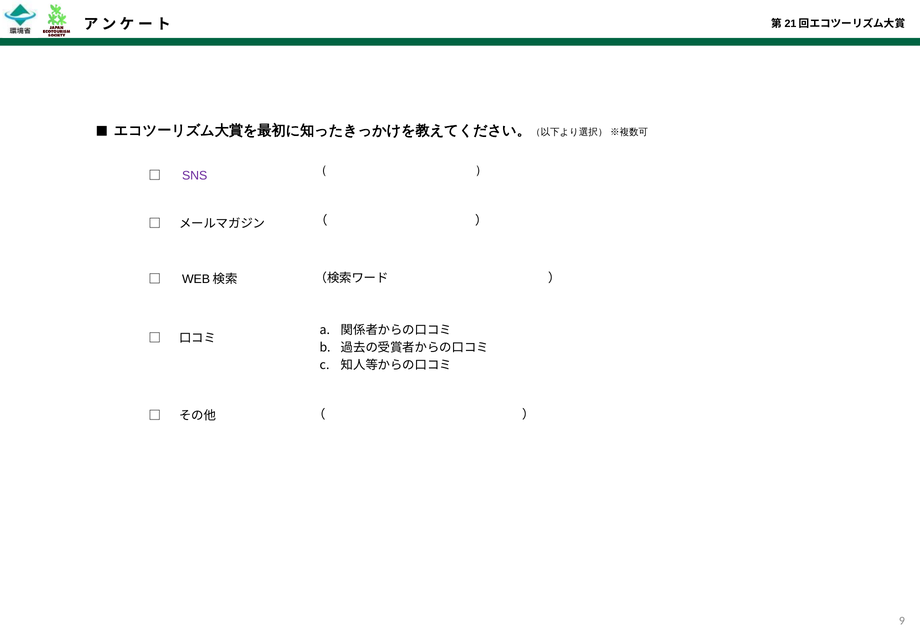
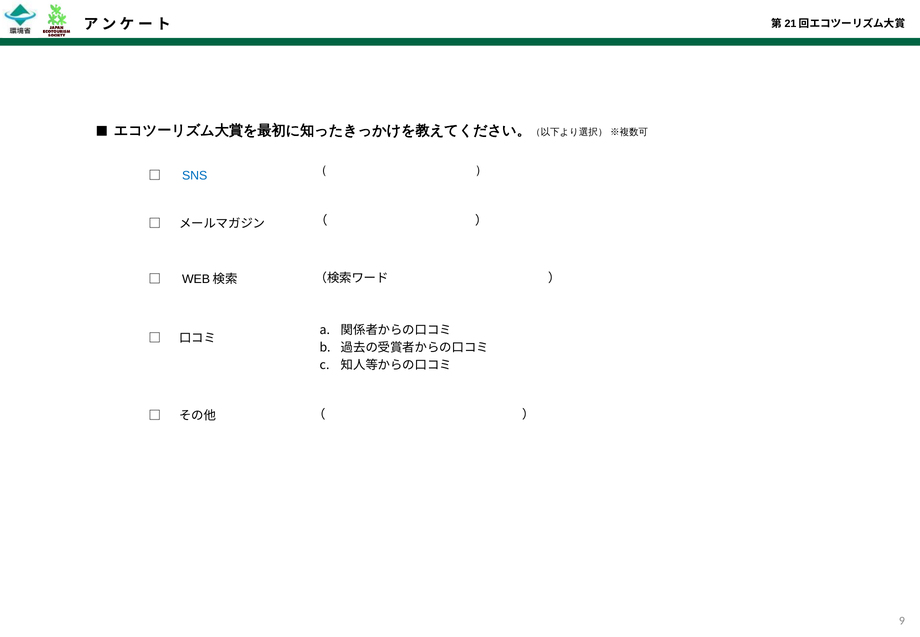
SNS colour: purple -> blue
